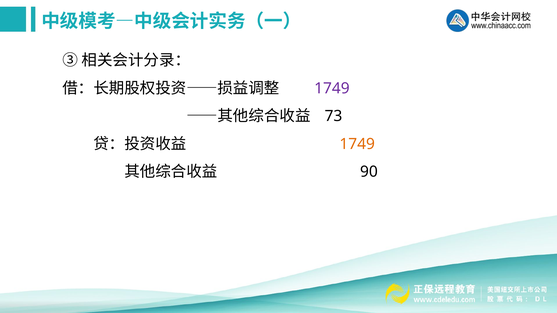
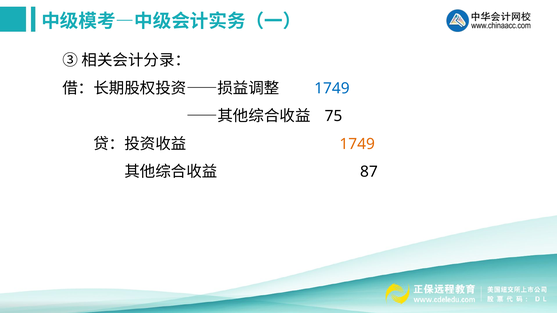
1749 at (332, 88) colour: purple -> blue
73: 73 -> 75
90: 90 -> 87
